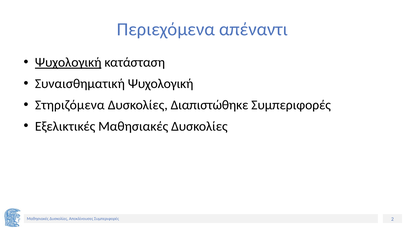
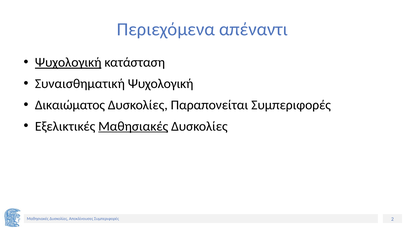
Στηριζόμενα: Στηριζόμενα -> Δικαιώματος
Διαπιστώθηκε: Διαπιστώθηκε -> Παραπονείται
Μαθησιακές at (133, 126) underline: none -> present
